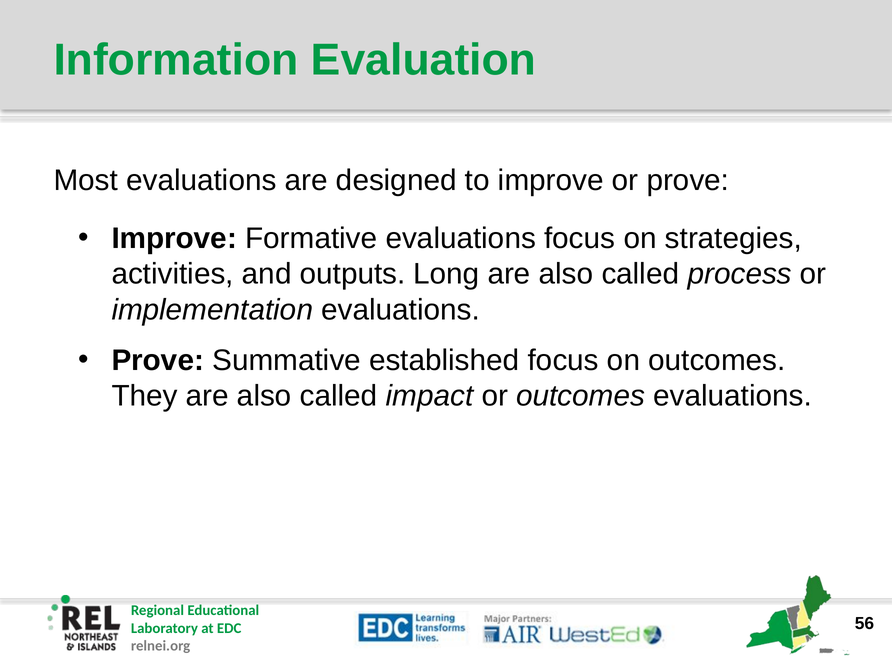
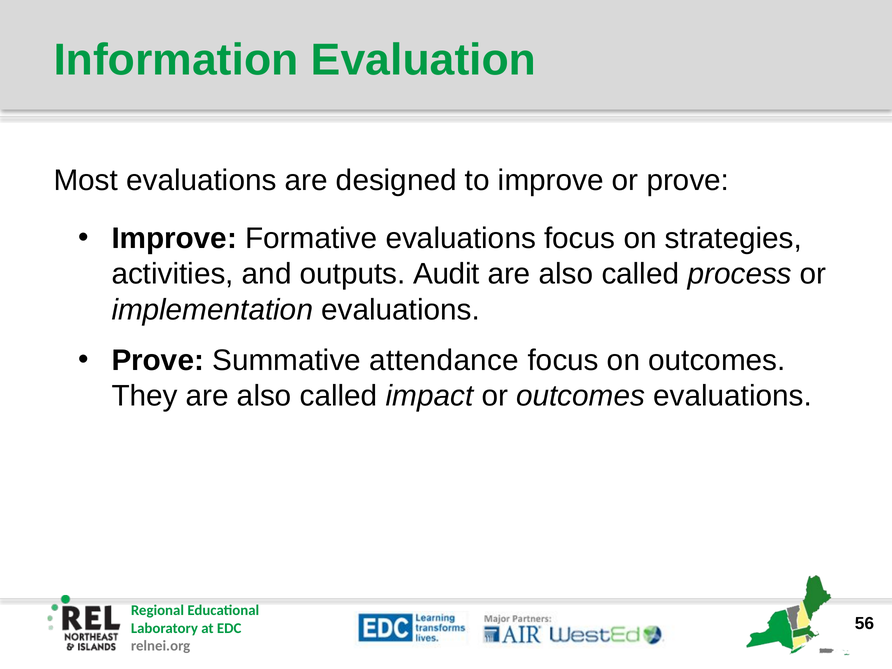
Long: Long -> Audit
established: established -> attendance
